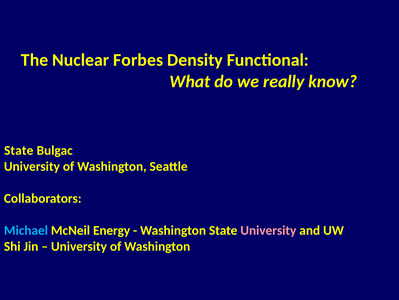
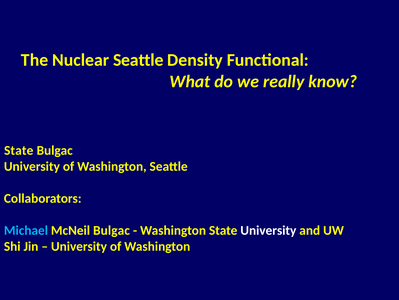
Nuclear Forbes: Forbes -> Seattle
McNeil Energy: Energy -> Bulgac
University at (268, 230) colour: pink -> white
